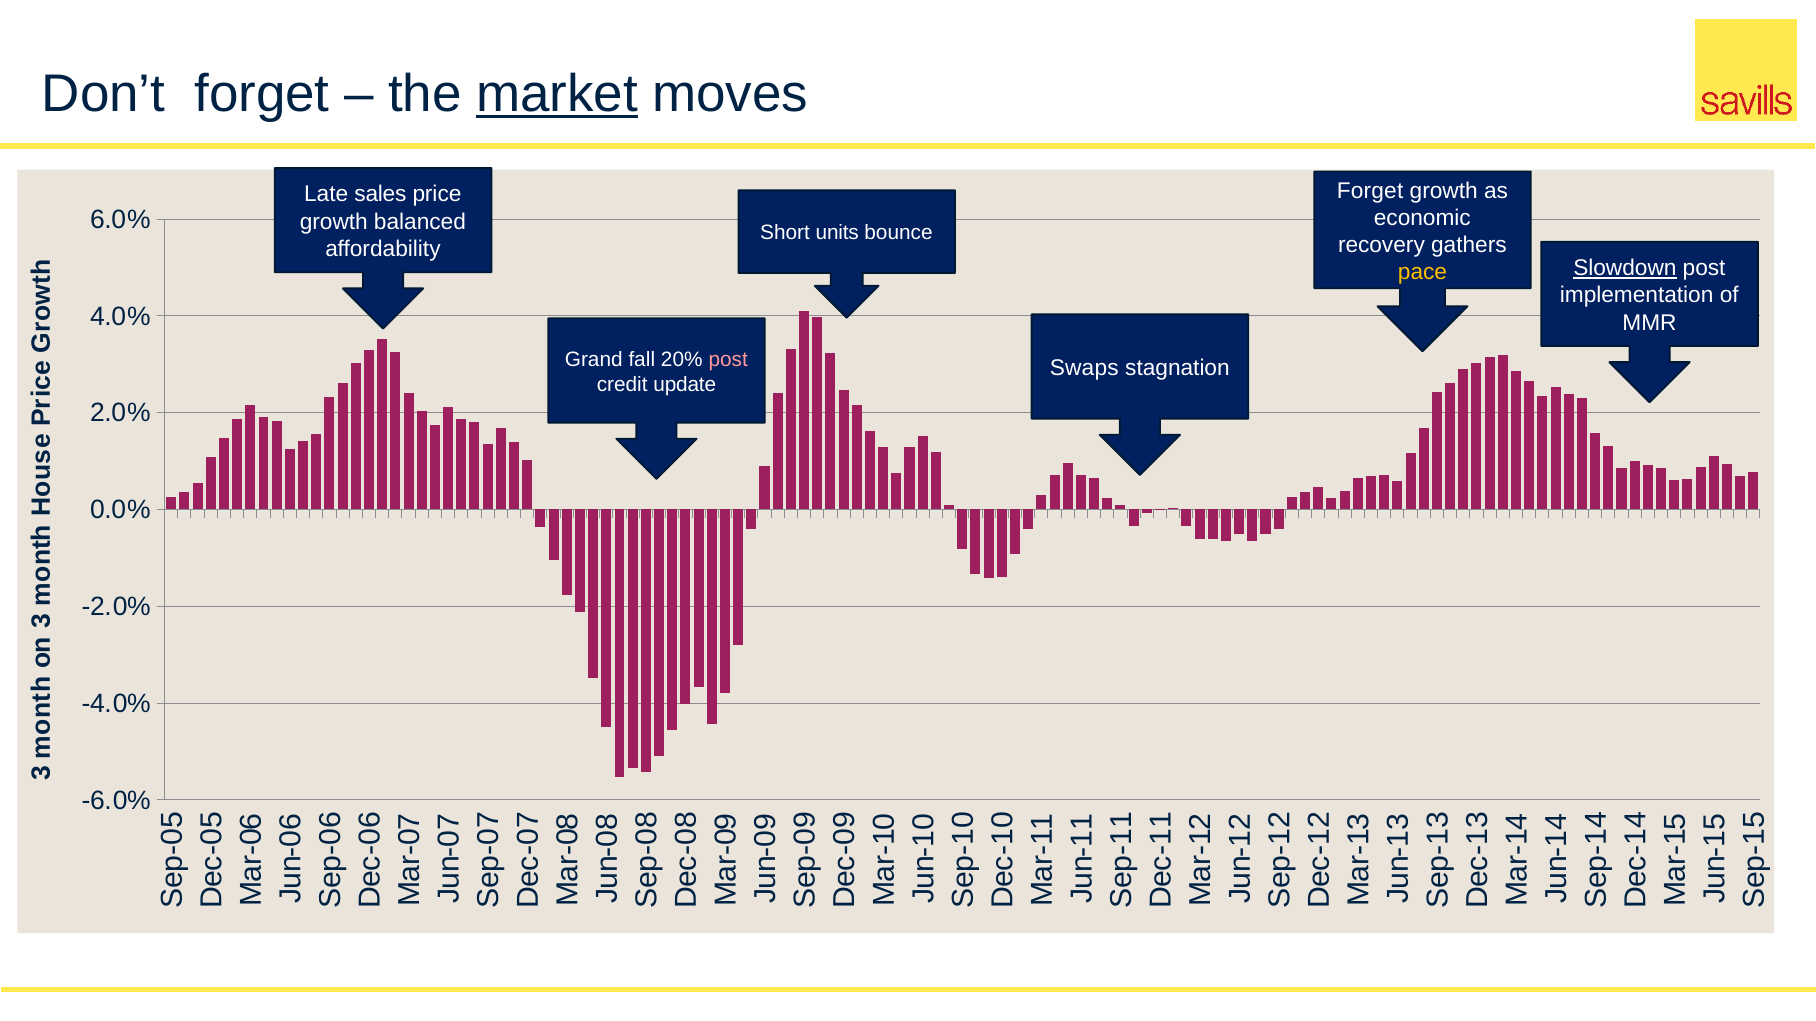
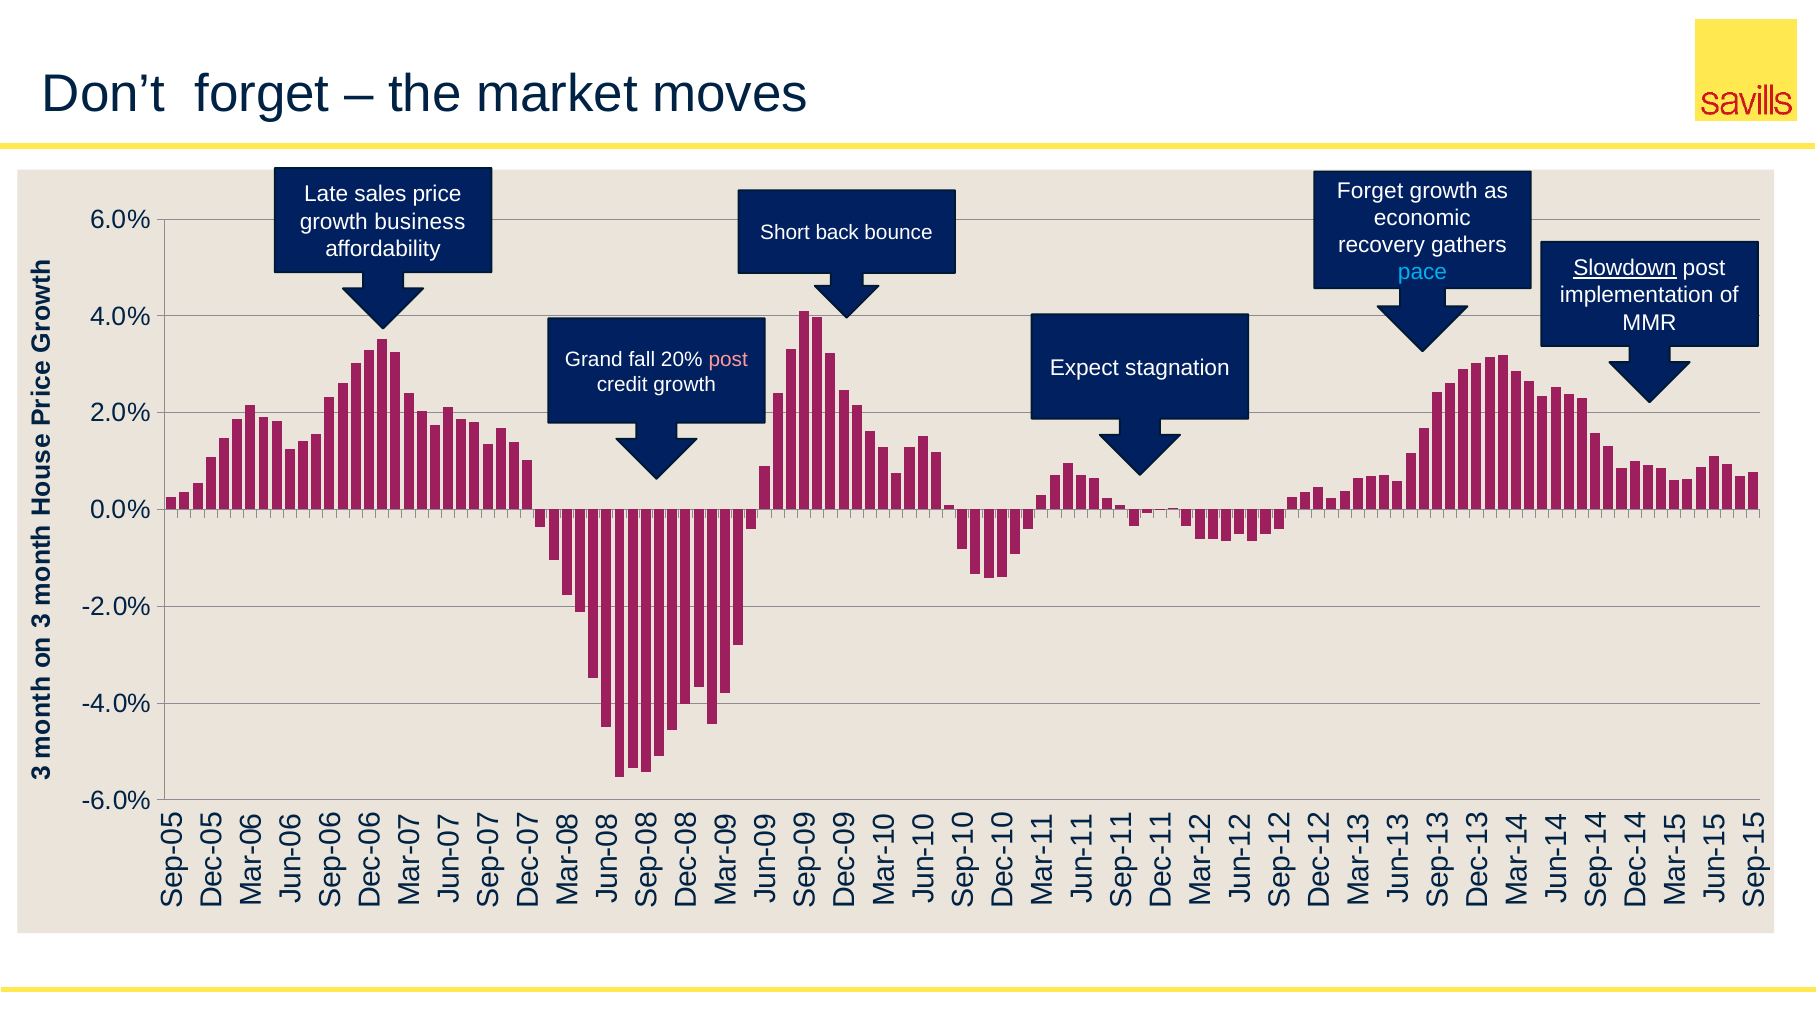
market underline: present -> none
balanced: balanced -> business
units: units -> back
pace colour: yellow -> light blue
Swaps: Swaps -> Expect
credit update: update -> growth
